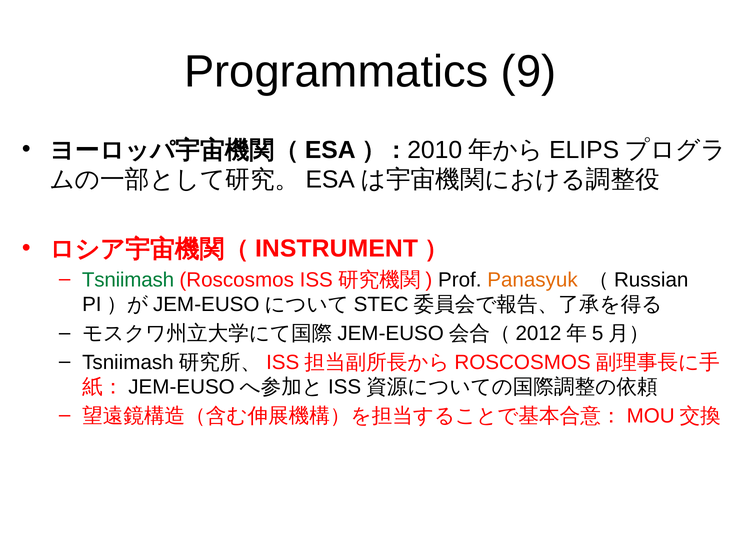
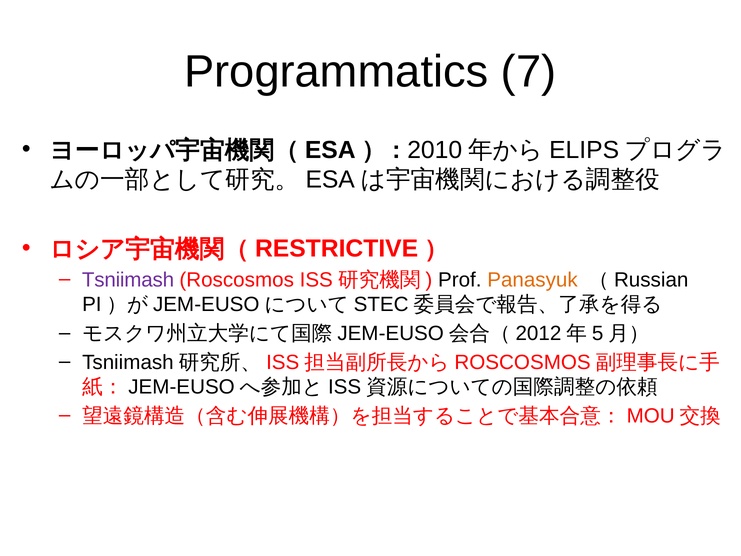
9: 9 -> 7
INSTRUMENT: INSTRUMENT -> RESTRICTIVE
Tsniimash colour: green -> purple
